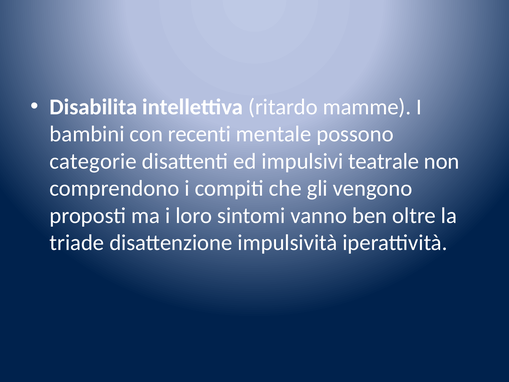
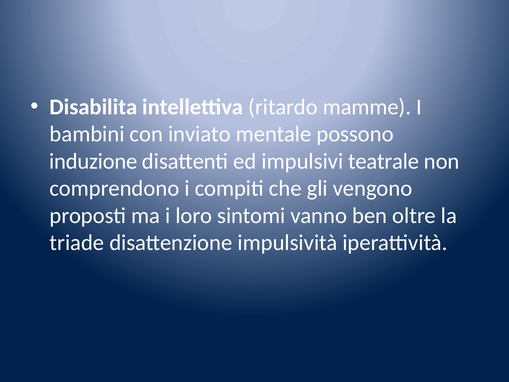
recenti: recenti -> inviato
categorie: categorie -> induzione
